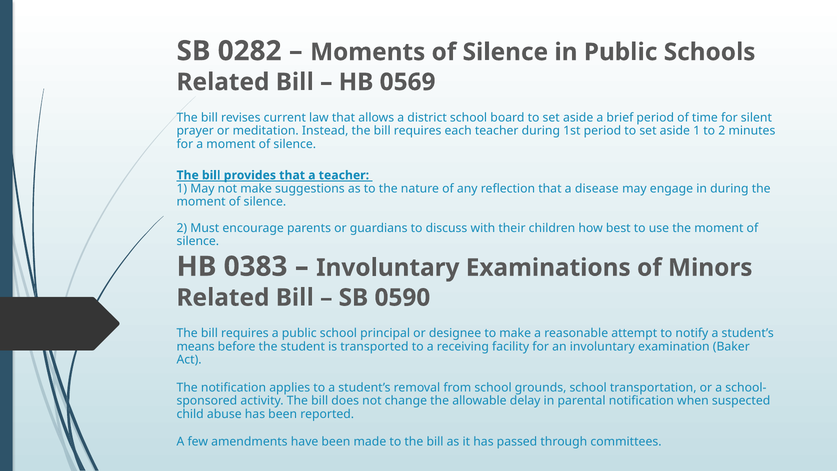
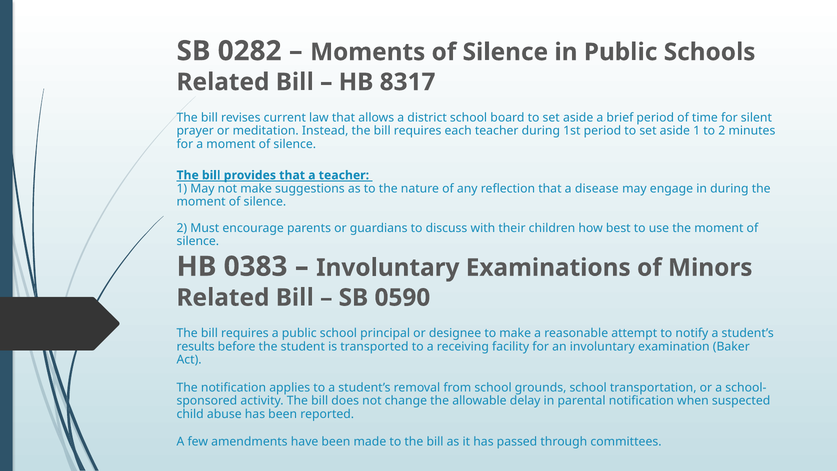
0569: 0569 -> 8317
means: means -> results
